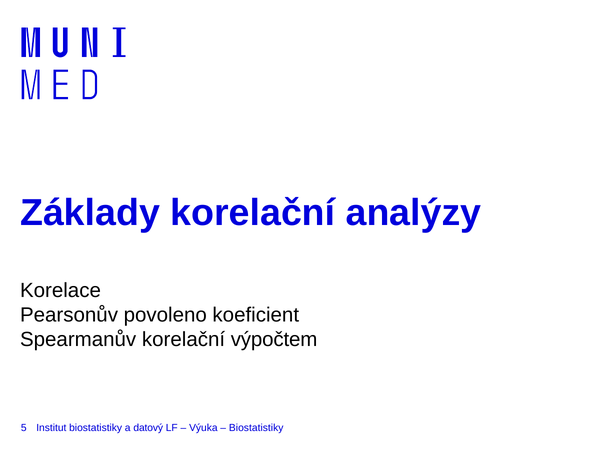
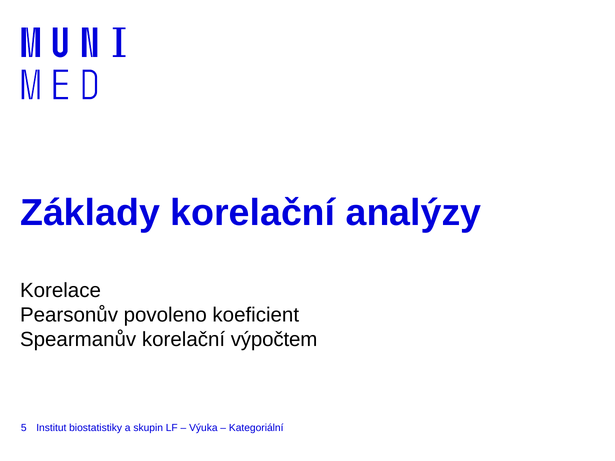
datový: datový -> skupin
Biostatistiky at (256, 428): Biostatistiky -> Kategoriální
